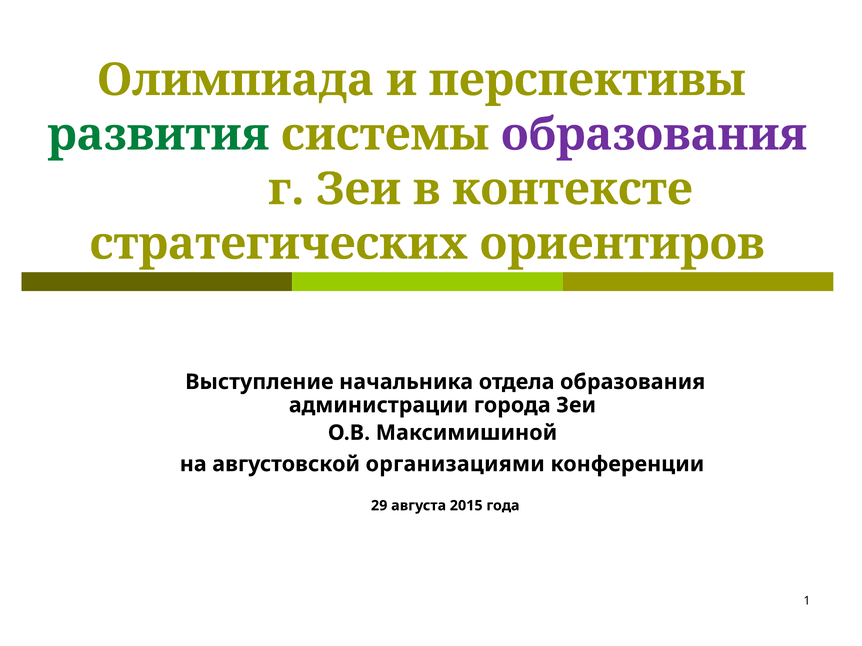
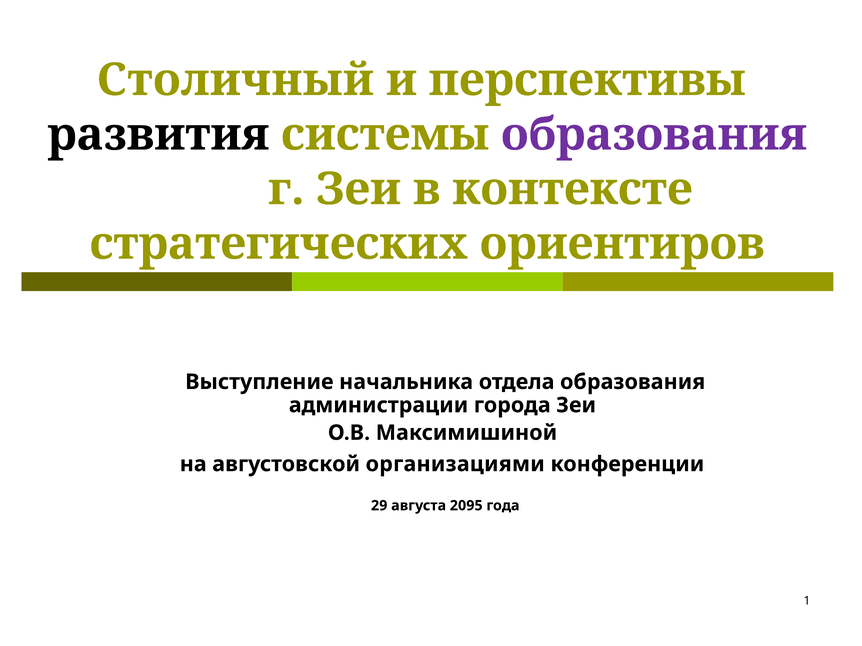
Олимпиада: Олимпиада -> Столичный
развития colour: green -> black
2015: 2015 -> 2095
